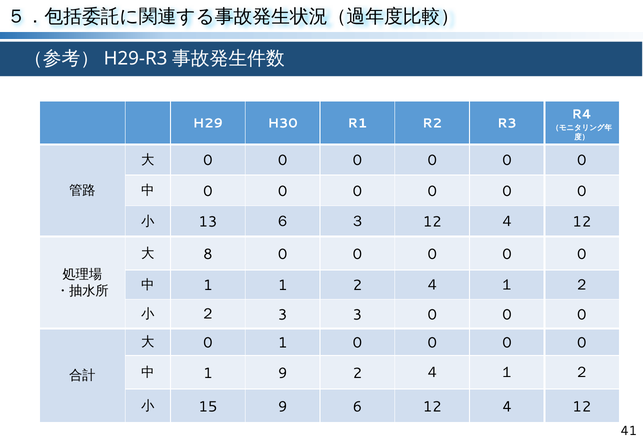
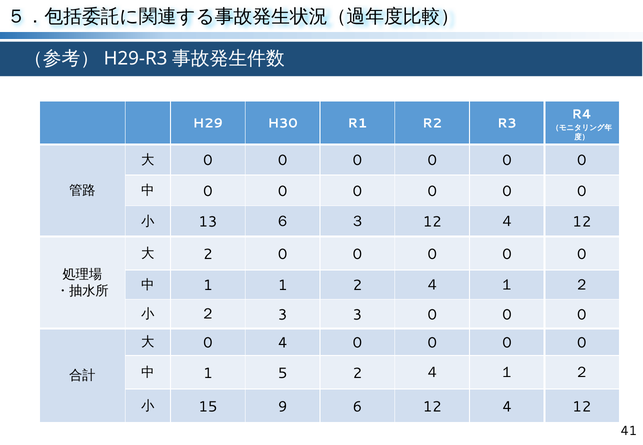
8 at (208, 254): 8 -> 2
0 1: 1 -> 4
1 9: 9 -> 5
